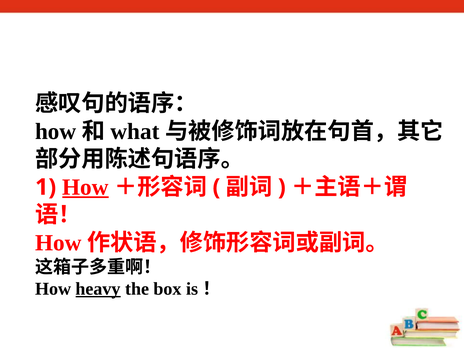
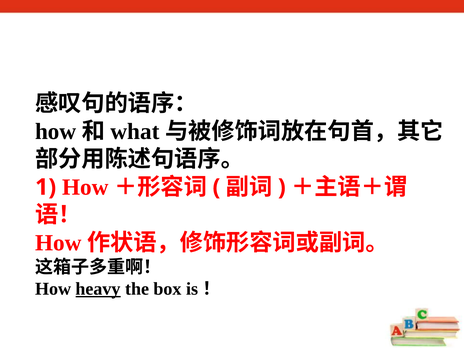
How at (85, 187) underline: present -> none
